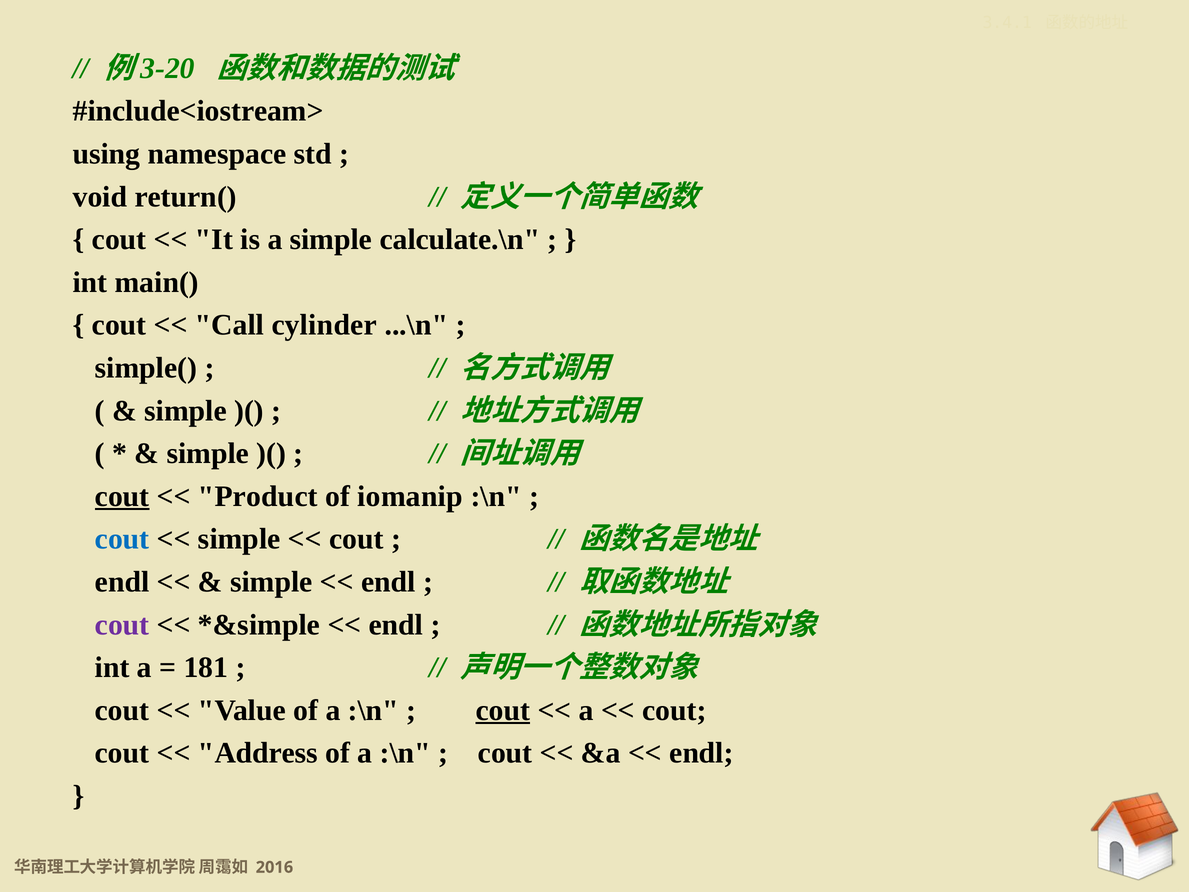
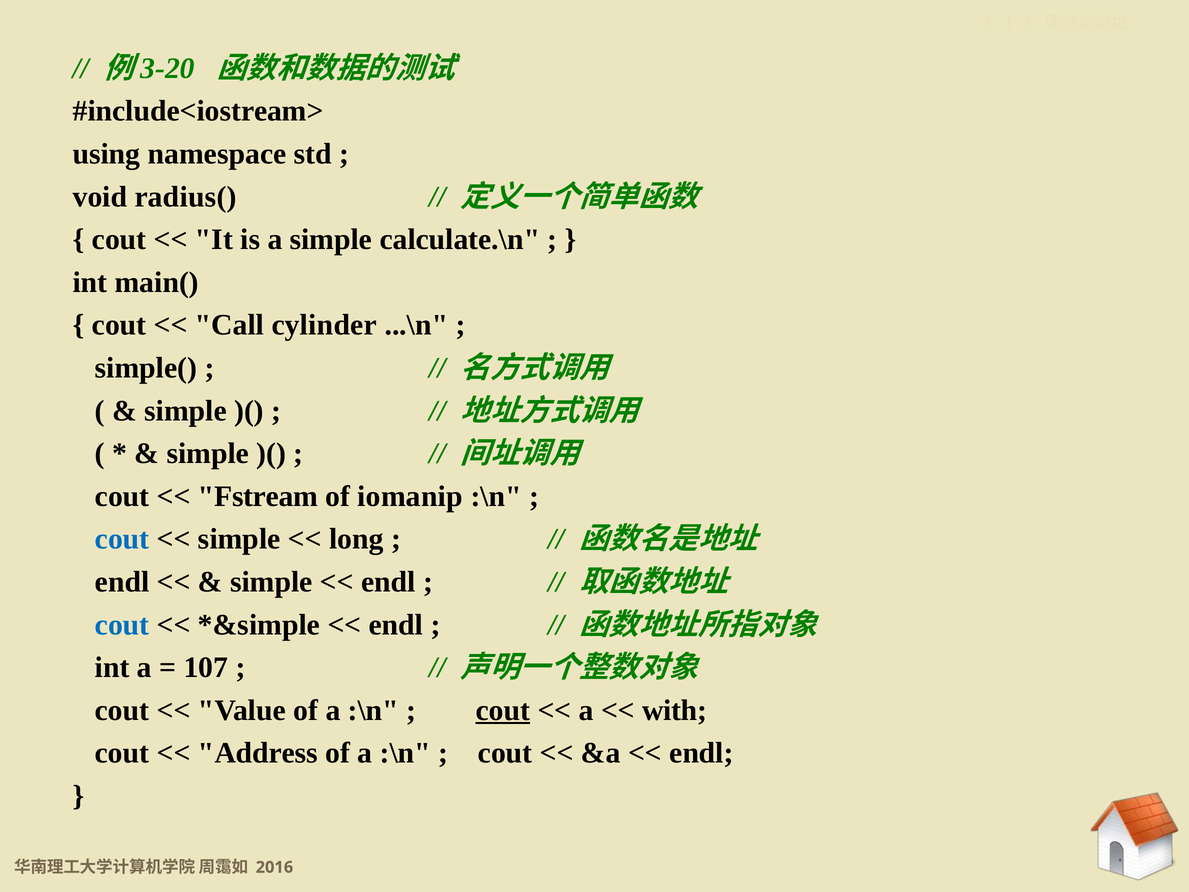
return(: return( -> radius(
cout at (122, 496) underline: present -> none
Product: Product -> Fstream
cout at (356, 539): cout -> long
cout at (122, 625) colour: purple -> blue
181: 181 -> 107
cout at (674, 710): cout -> with
